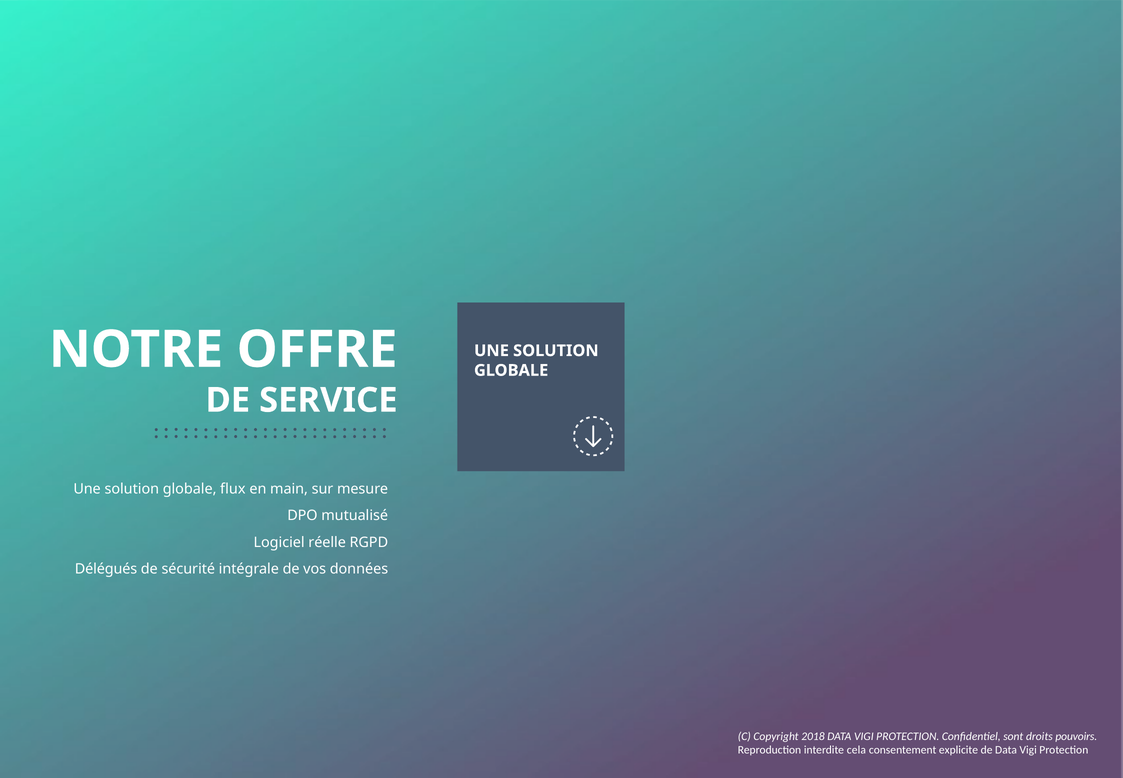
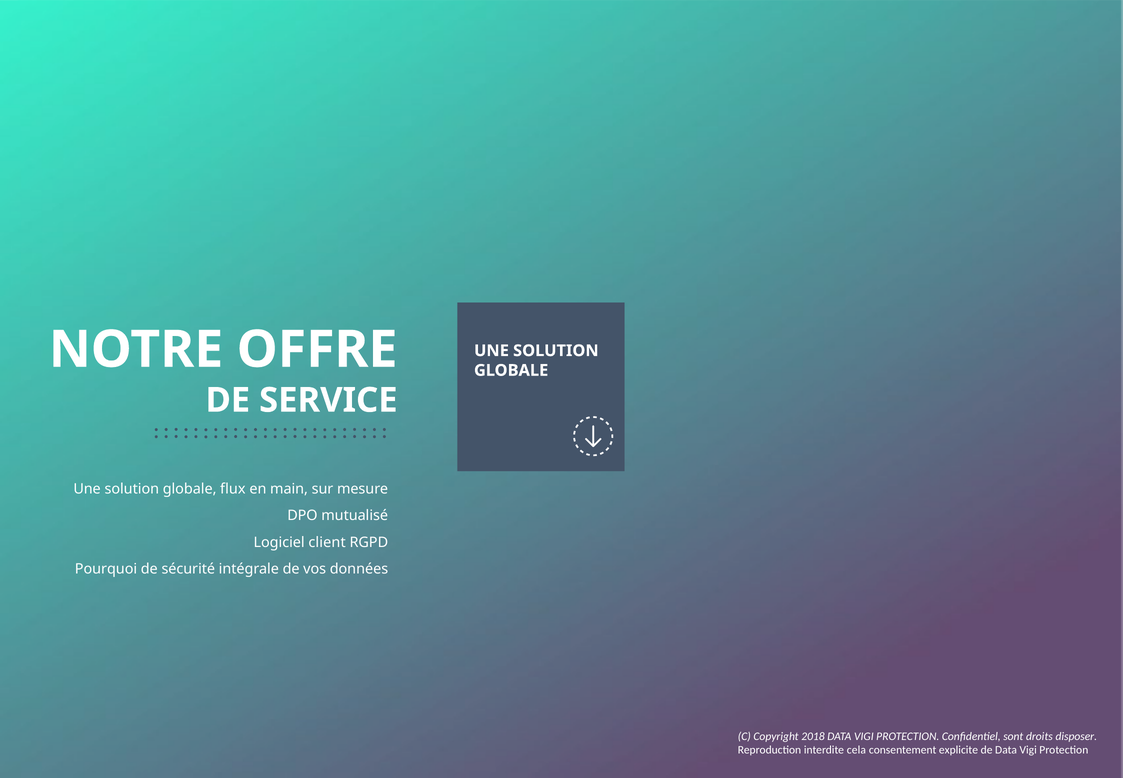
réelle: réelle -> client
Délégués: Délégués -> Pourquoi
pouvoirs: pouvoirs -> disposer
